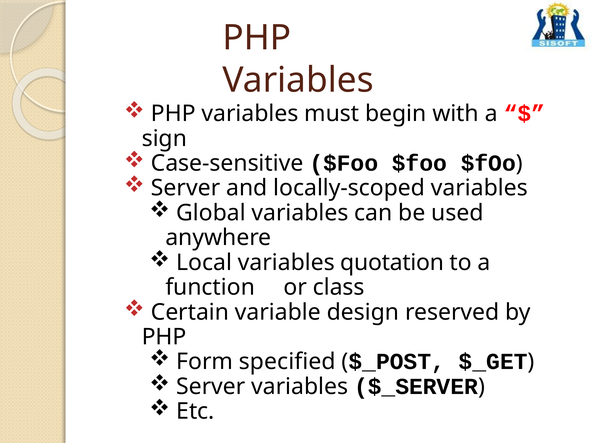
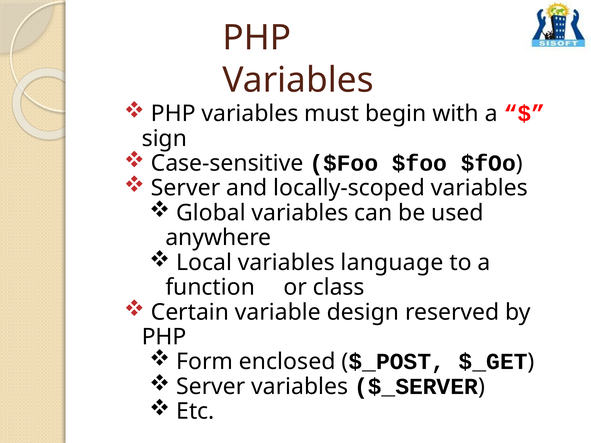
quotation: quotation -> language
specified: specified -> enclosed
